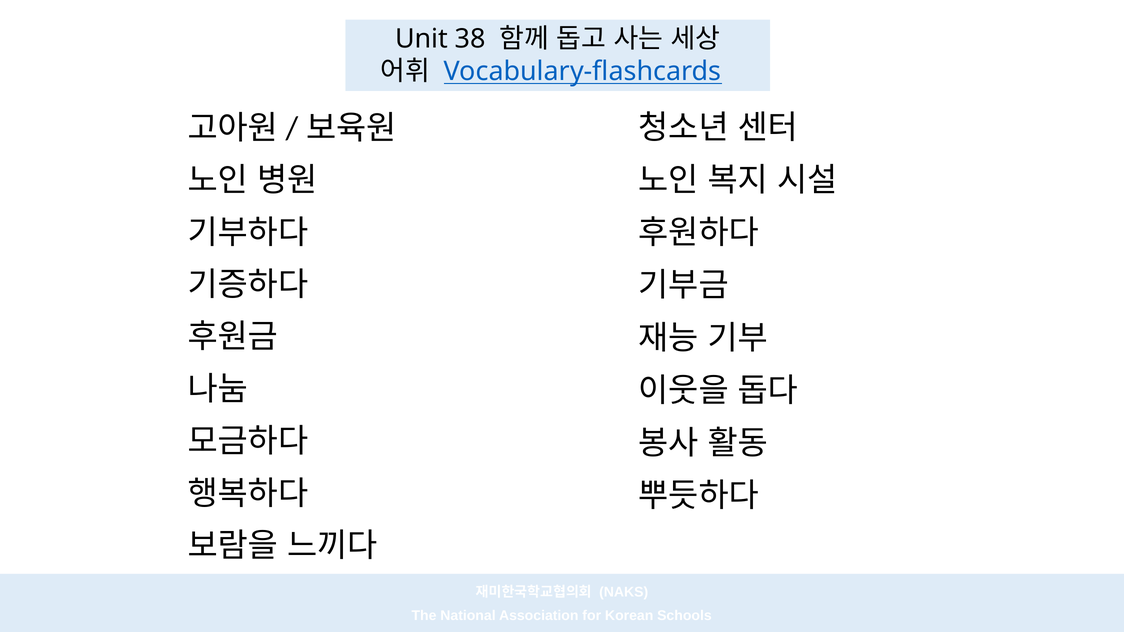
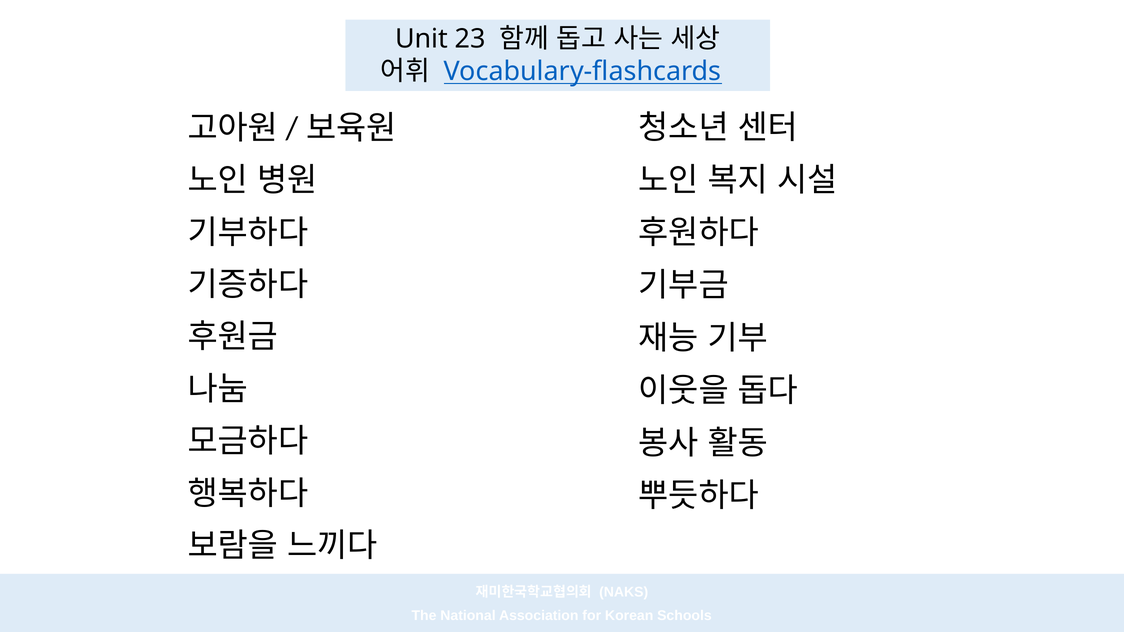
38: 38 -> 23
